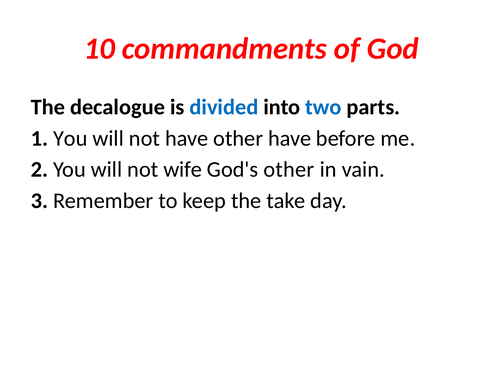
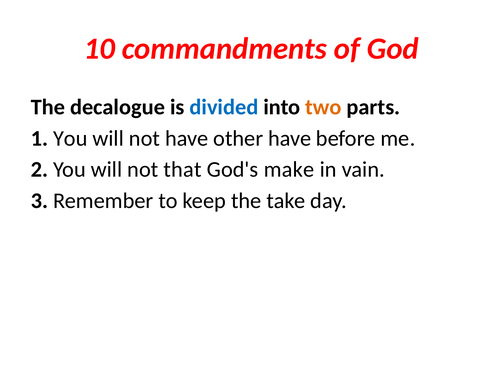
two colour: blue -> orange
wife: wife -> that
God's other: other -> make
